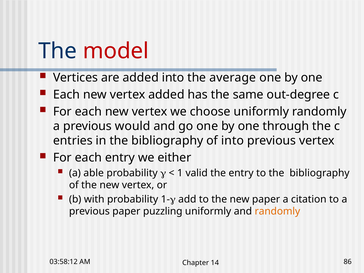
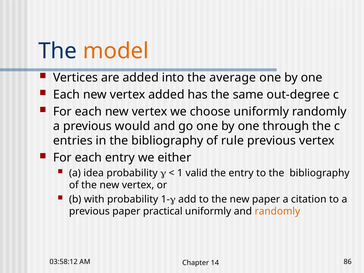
model colour: red -> orange
of into: into -> rule
able: able -> idea
puzzling: puzzling -> practical
